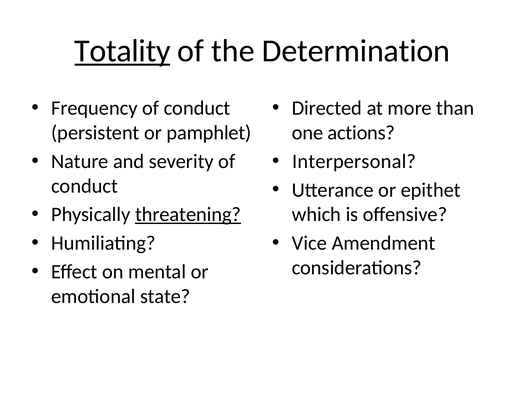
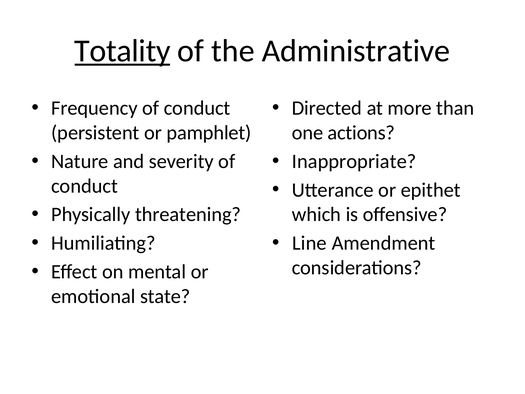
Determination: Determination -> Administrative
Interpersonal: Interpersonal -> Inappropriate
threatening underline: present -> none
Vice: Vice -> Line
